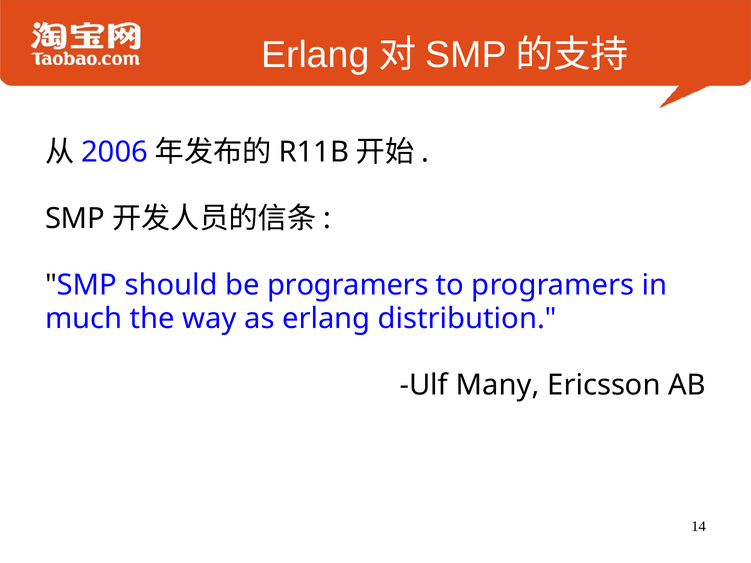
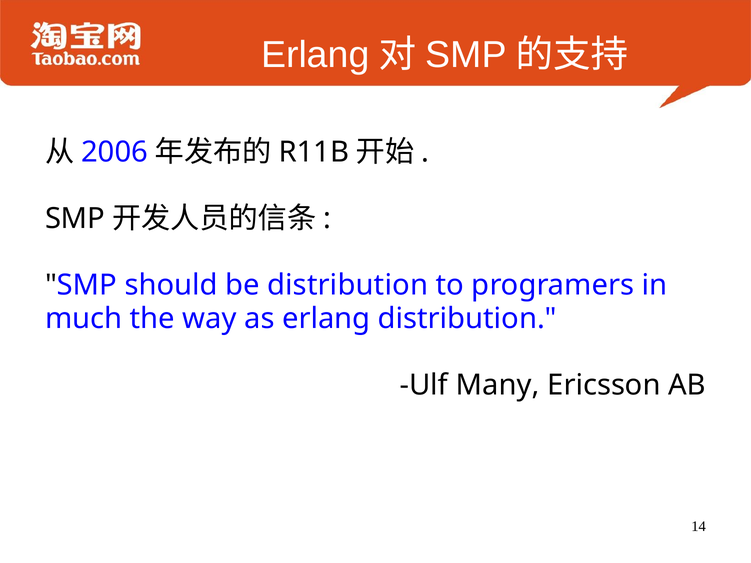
be programers: programers -> distribution
